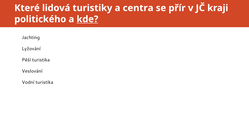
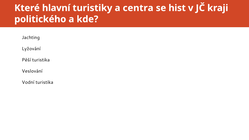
lidová: lidová -> hlavní
přír: přír -> hist
kde underline: present -> none
